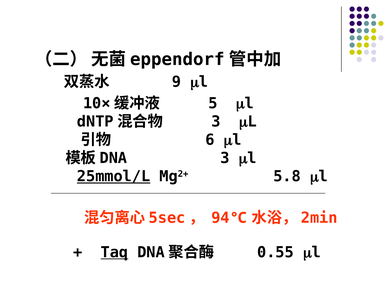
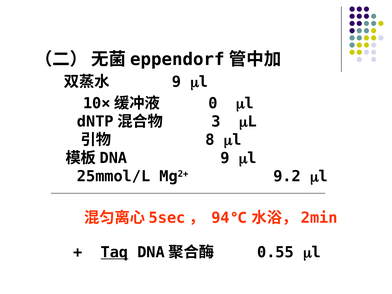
5: 5 -> 0
6: 6 -> 8
3 at (225, 158): 3 -> 9
25mmol/L underline: present -> none
5.8: 5.8 -> 9.2
